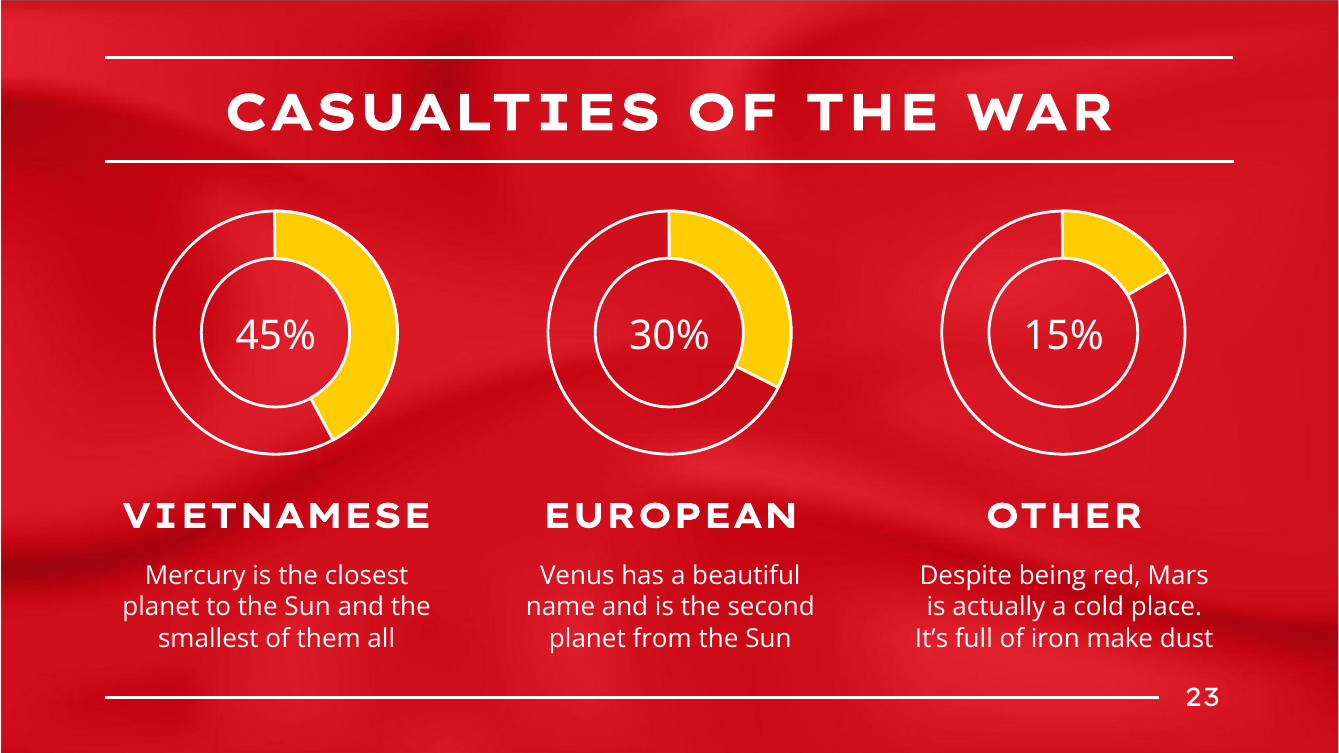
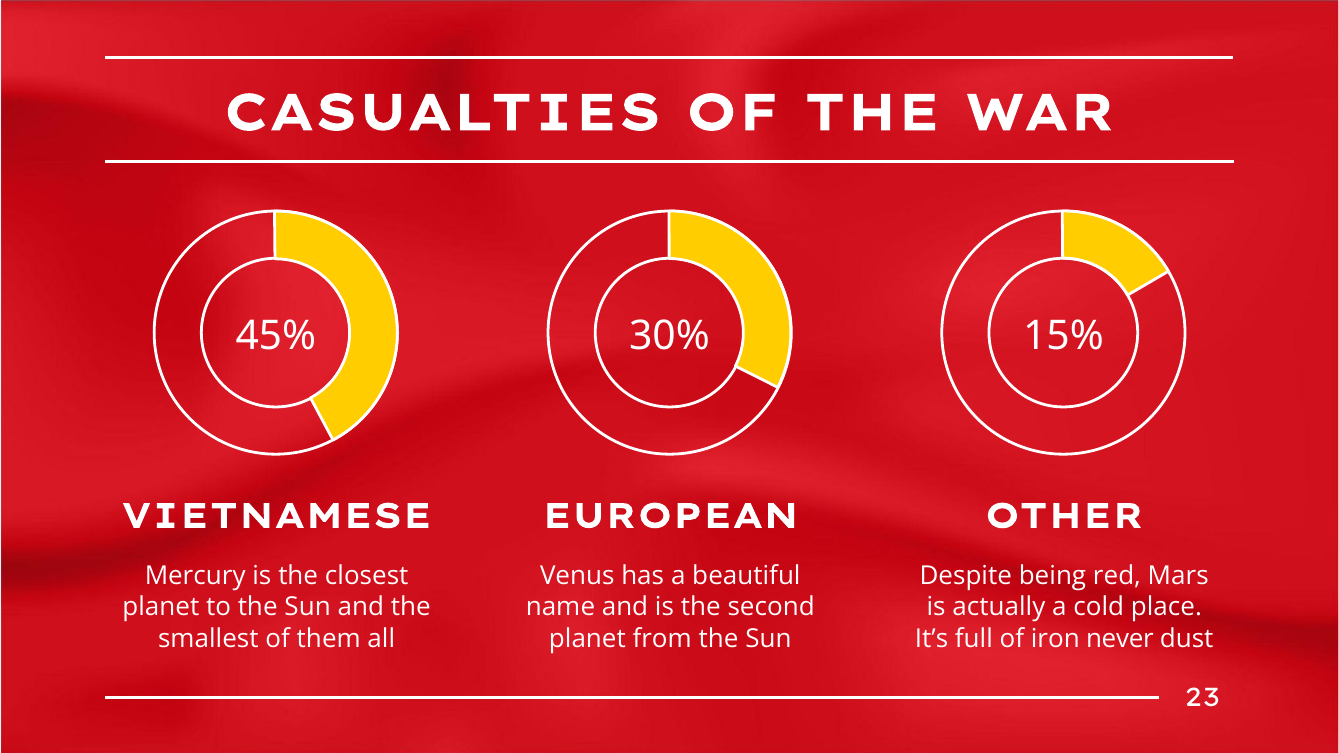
make: make -> never
